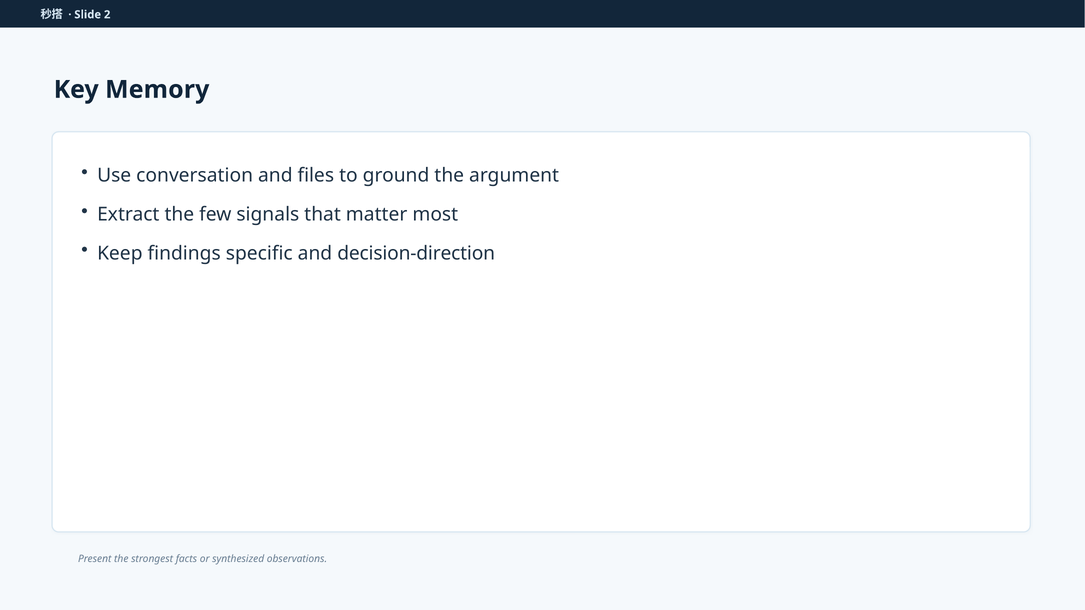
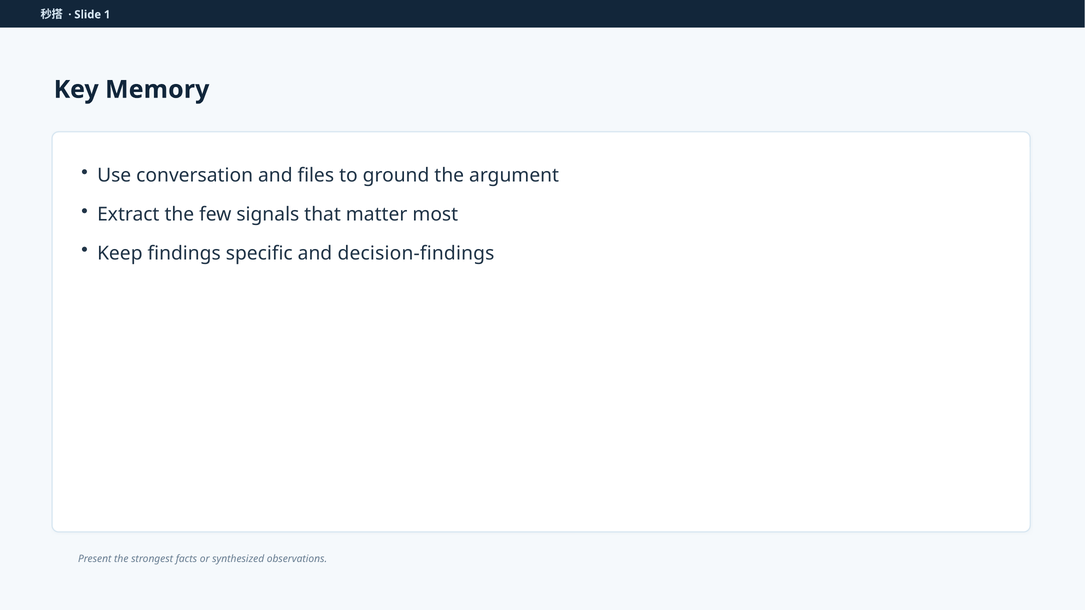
2: 2 -> 1
decision-direction: decision-direction -> decision-findings
